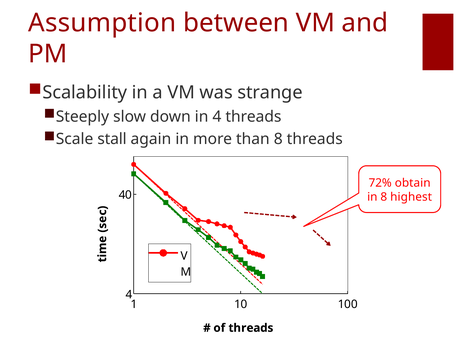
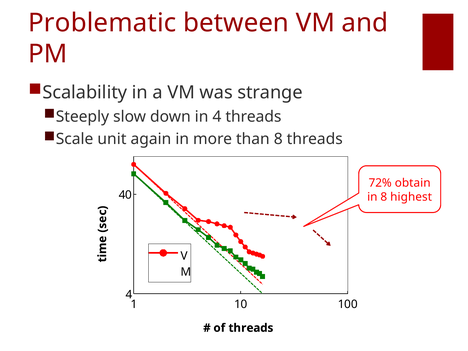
Assumption: Assumption -> Problematic
stall: stall -> unit
